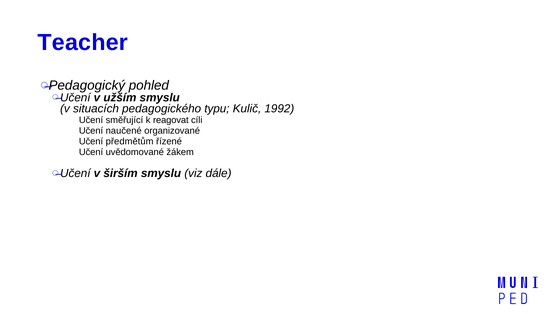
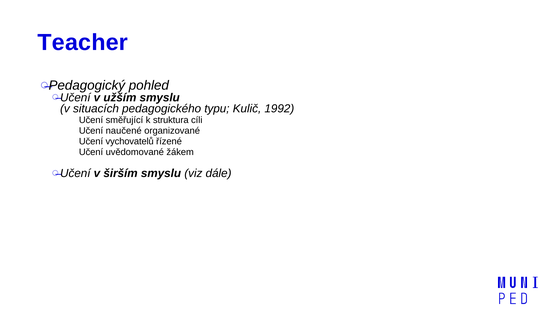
reagovat: reagovat -> struktura
předmětům: předmětům -> vychovatelů
